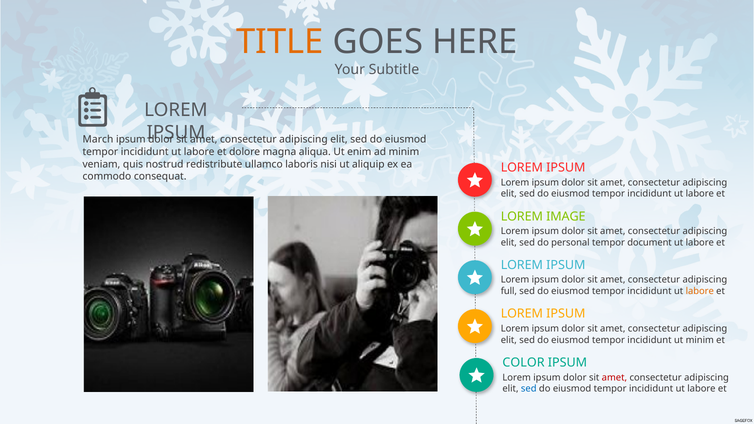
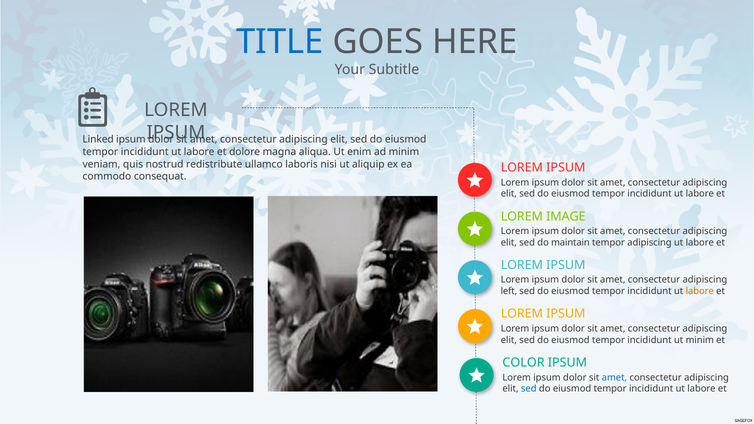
TITLE colour: orange -> blue
March: March -> Linked
personal: personal -> maintain
tempor document: document -> adipiscing
full: full -> left
amet at (614, 378) colour: red -> blue
